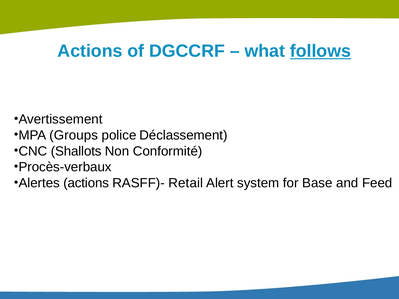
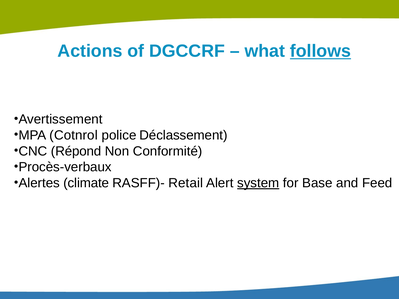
Groups: Groups -> Cotnrol
Shallots: Shallots -> Répond
Alertes actions: actions -> climate
system underline: none -> present
